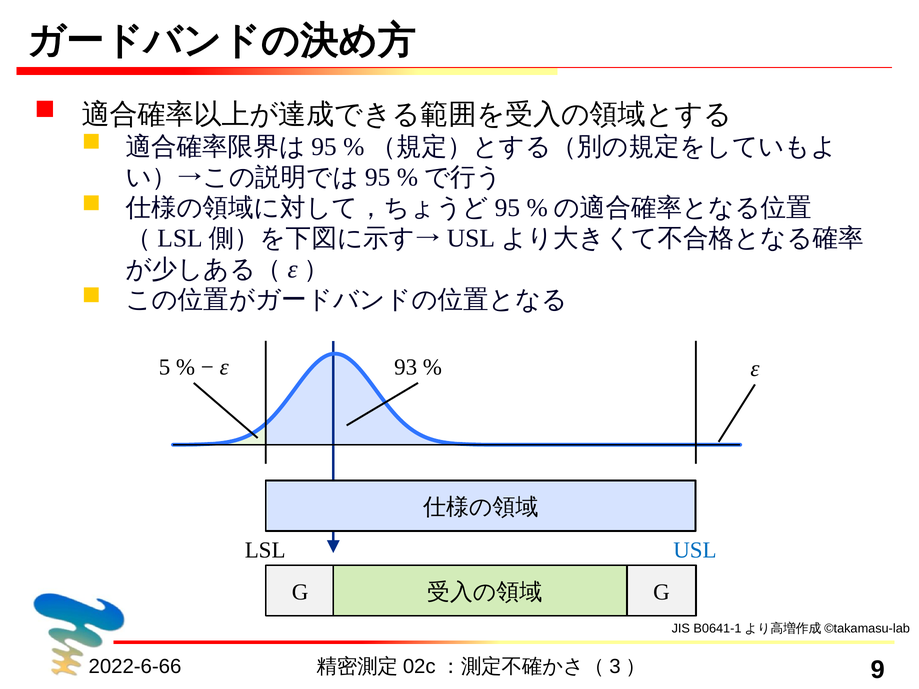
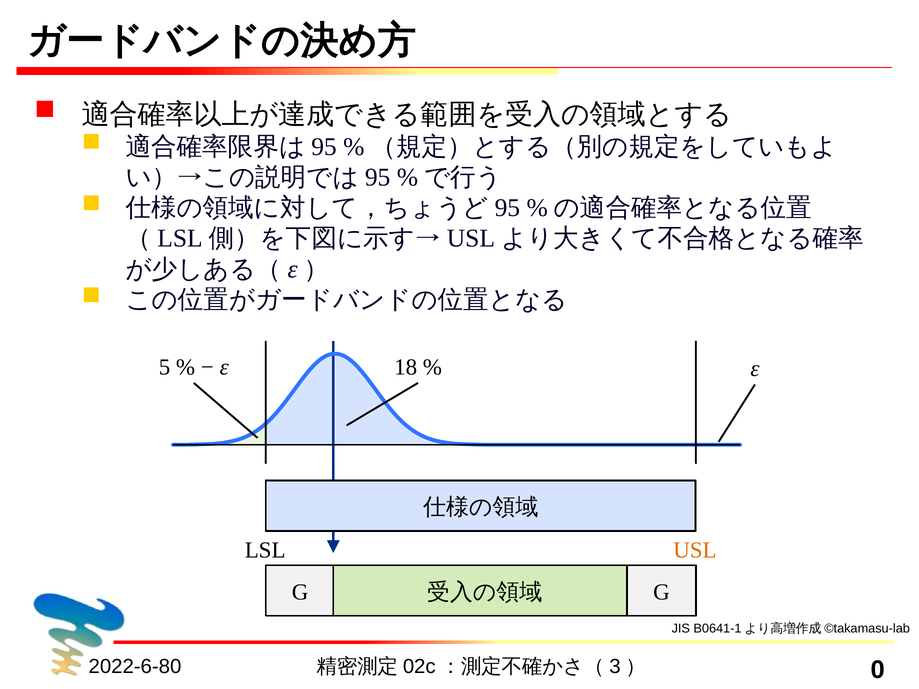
93: 93 -> 18
USL colour: blue -> orange
2022-6-66: 2022-6-66 -> 2022-6-80
9: 9 -> 0
